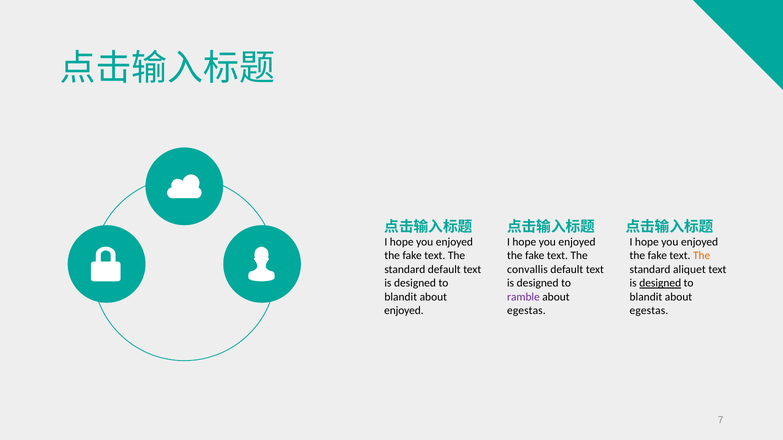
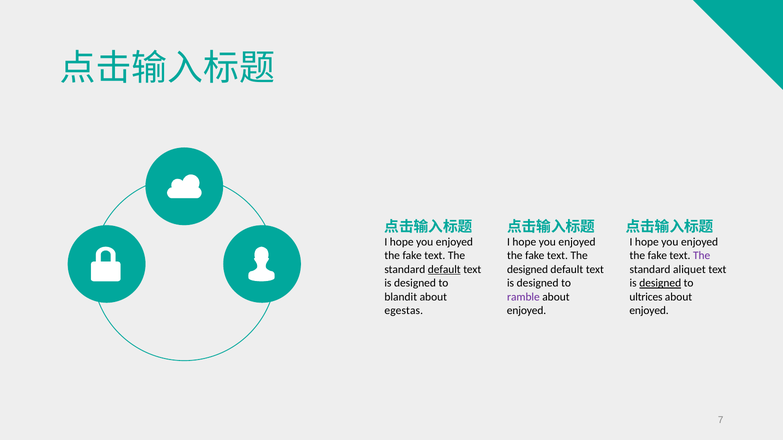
The at (702, 256) colour: orange -> purple
default at (444, 270) underline: none -> present
convallis at (527, 270): convallis -> designed
blandit at (646, 297): blandit -> ultrices
enjoyed at (404, 311): enjoyed -> egestas
egestas at (526, 311): egestas -> enjoyed
egestas at (649, 311): egestas -> enjoyed
